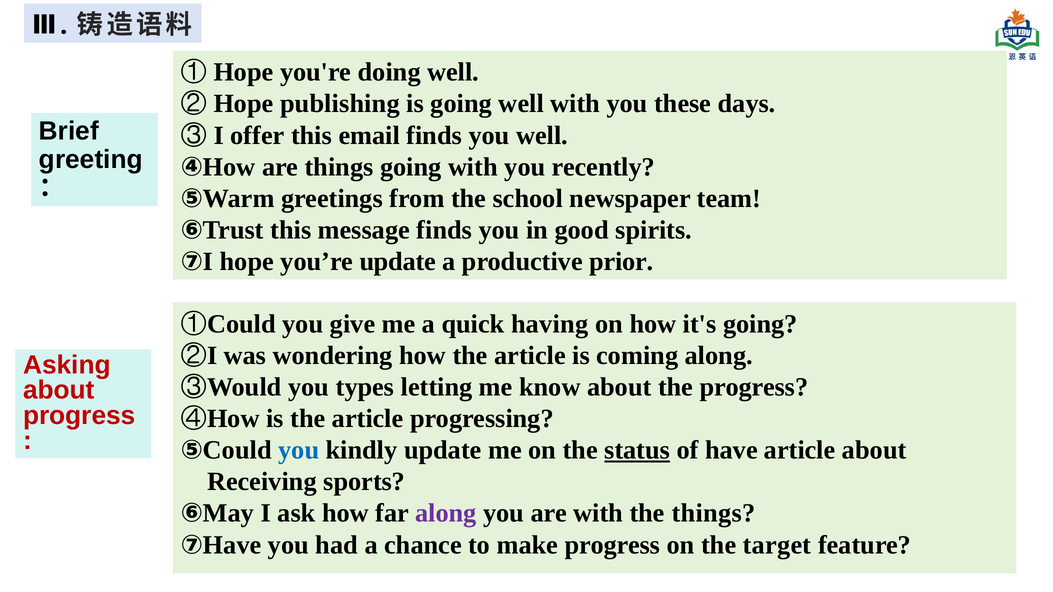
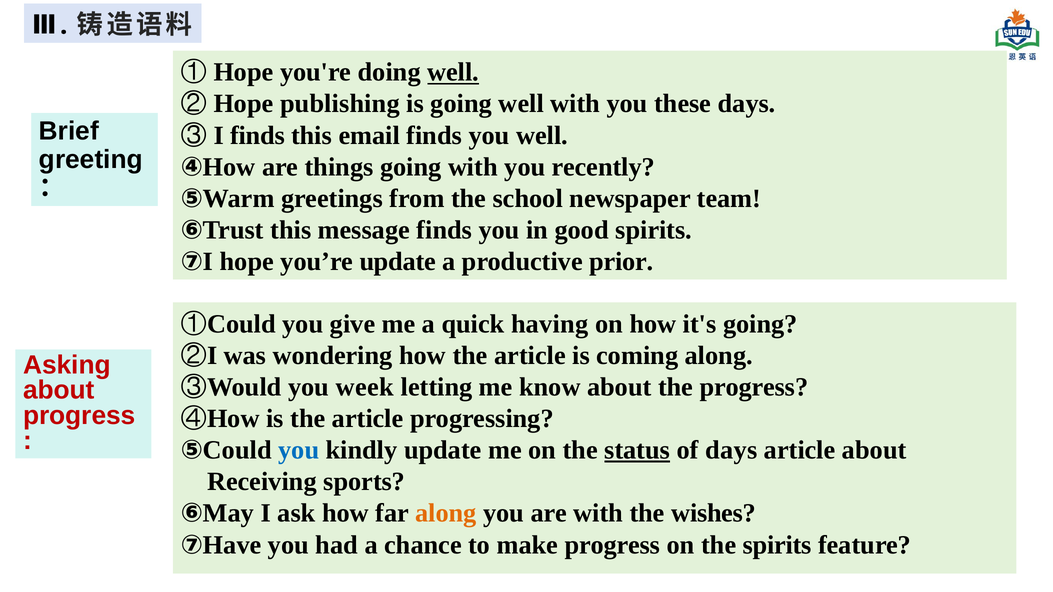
well at (453, 72) underline: none -> present
offer at (257, 135): offer -> finds
types: types -> week
of have: have -> days
along at (446, 514) colour: purple -> orange
the things: things -> wishes
the target: target -> spirits
